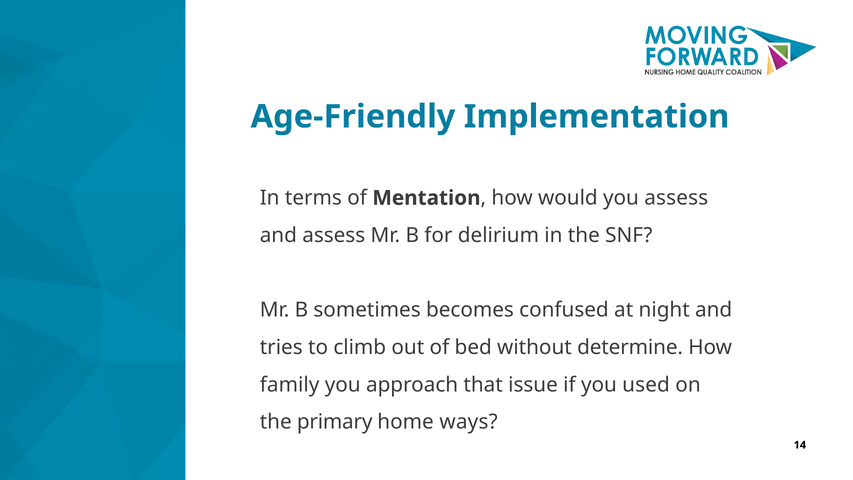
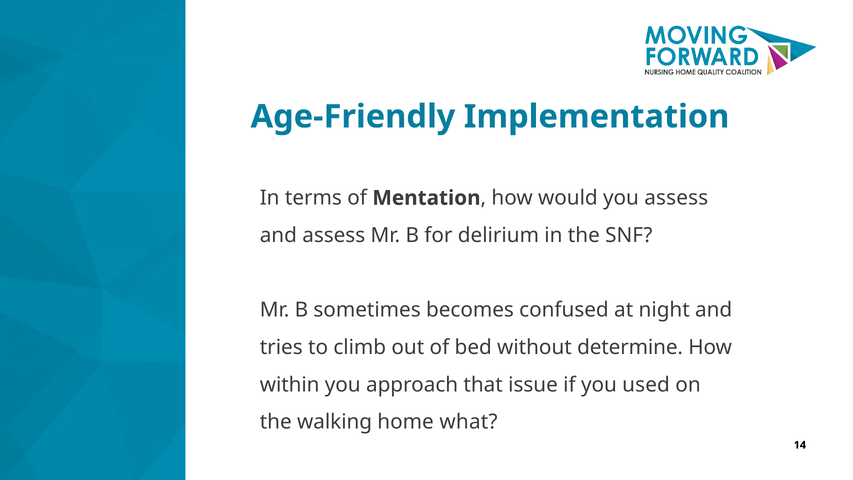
family: family -> within
primary: primary -> walking
ways: ways -> what
